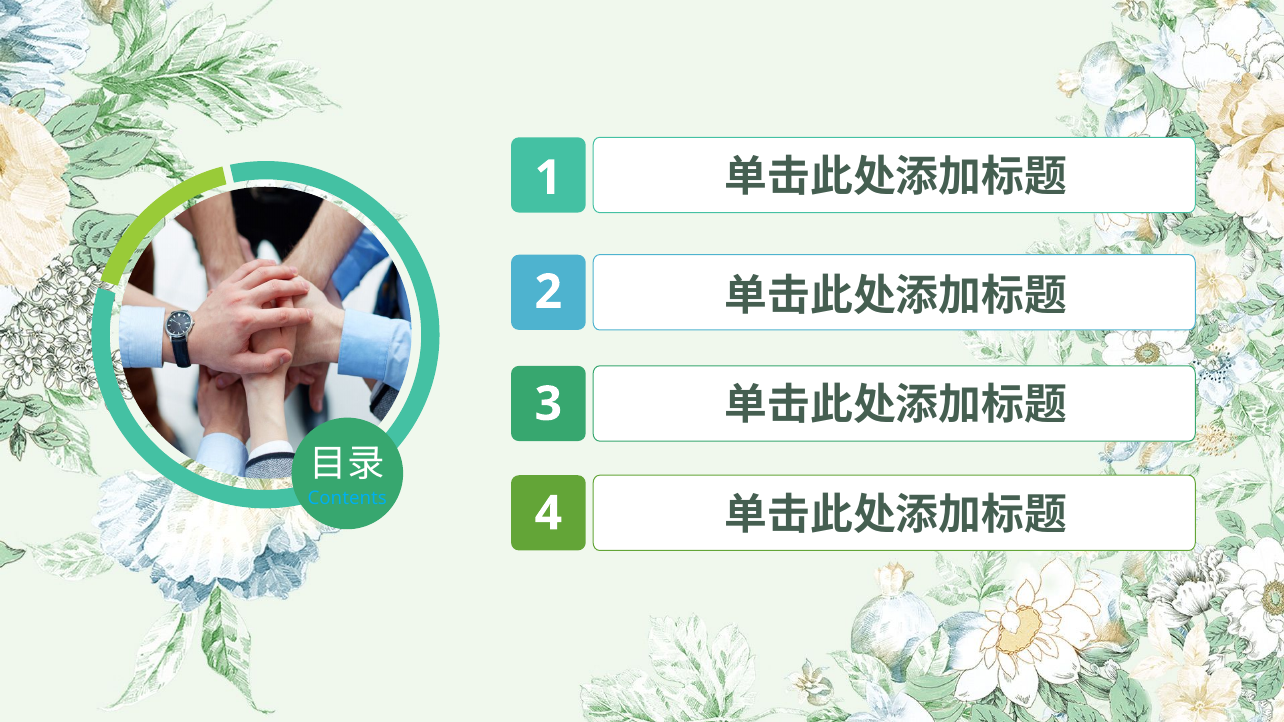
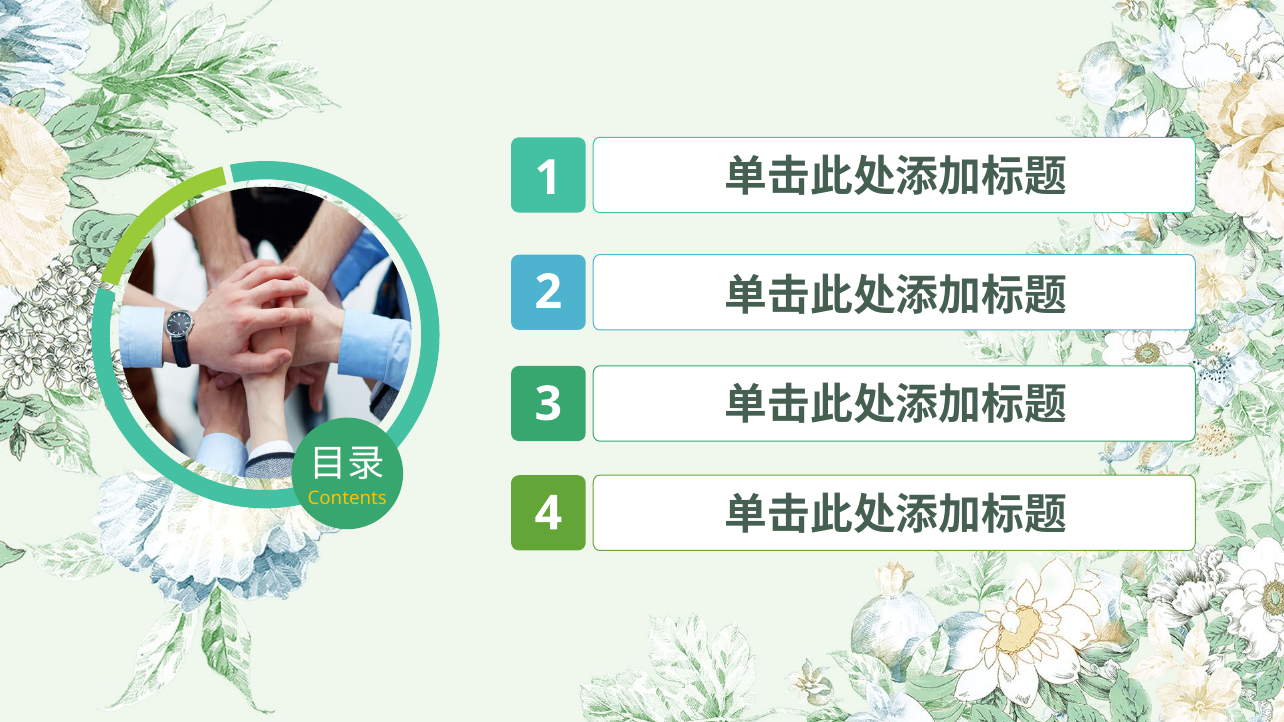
Contents colour: light blue -> yellow
